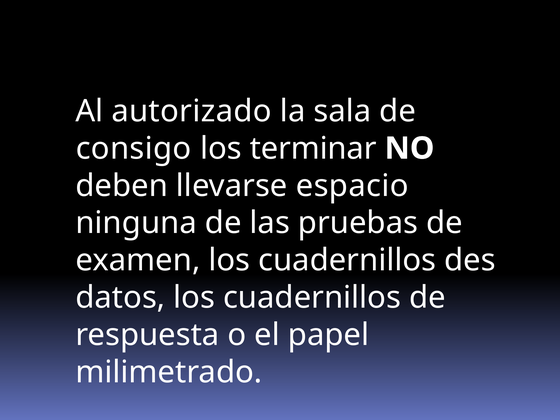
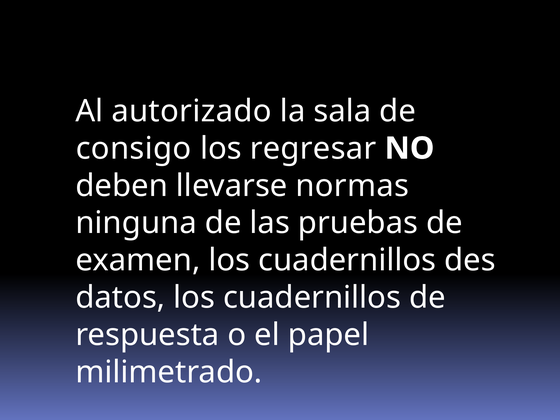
terminar: terminar -> regresar
espacio: espacio -> normas
